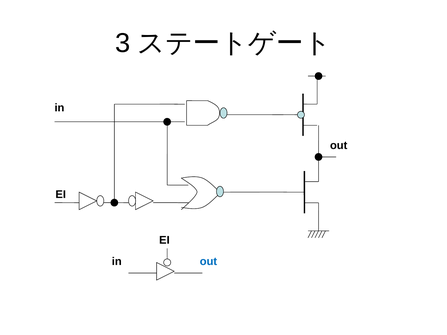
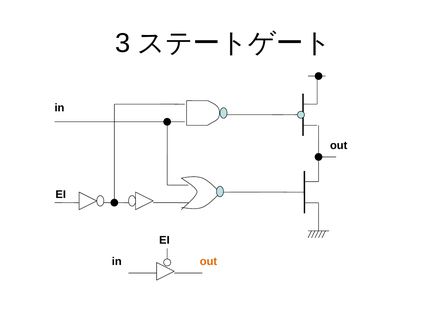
out at (208, 262) colour: blue -> orange
